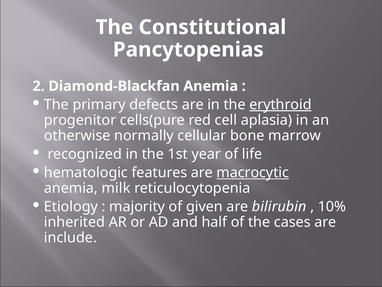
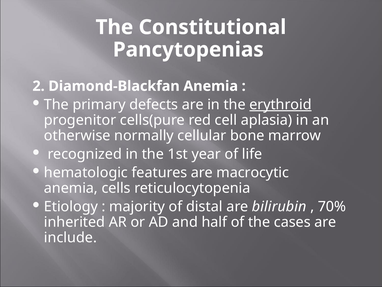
macrocytic underline: present -> none
milk: milk -> cells
given: given -> distal
10%: 10% -> 70%
